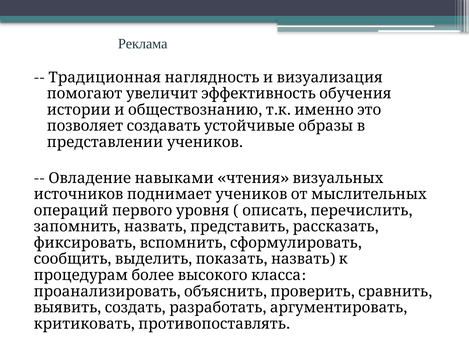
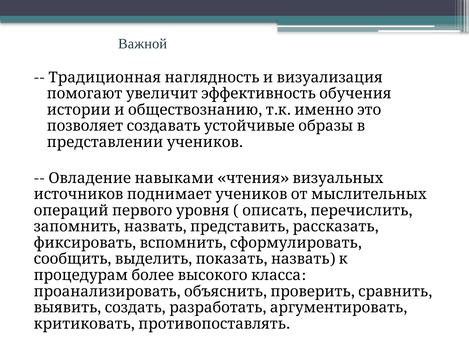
Реклама: Реклама -> Важной
